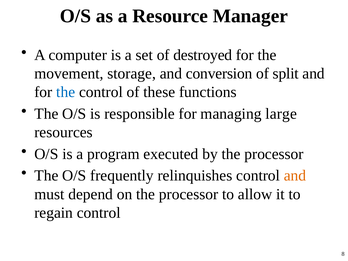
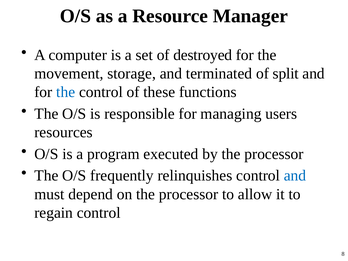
conversion: conversion -> terminated
large: large -> users
and at (295, 176) colour: orange -> blue
